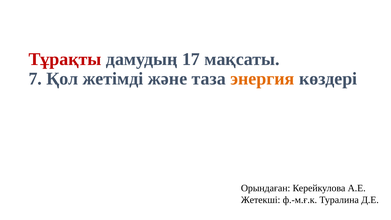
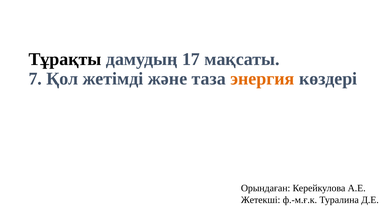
Тұрақты colour: red -> black
